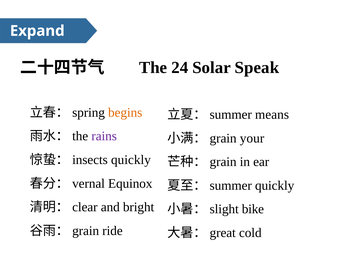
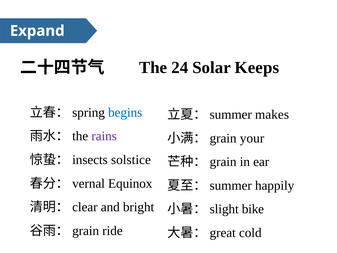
Speak: Speak -> Keeps
begins colour: orange -> blue
means: means -> makes
quickly at (131, 160): quickly -> solstice
quickly at (275, 185): quickly -> happily
